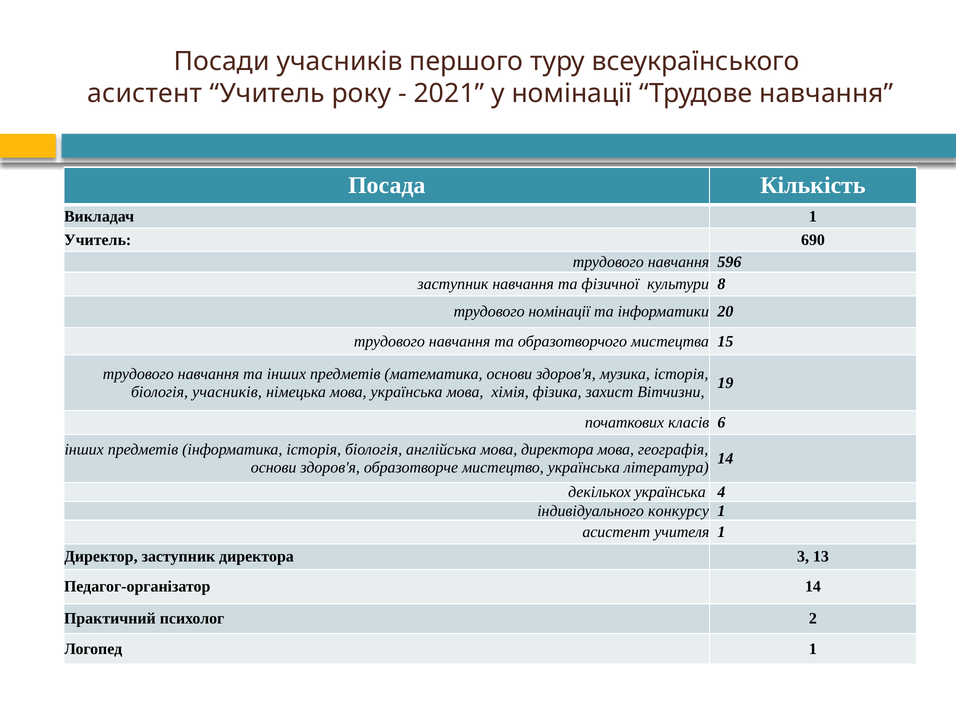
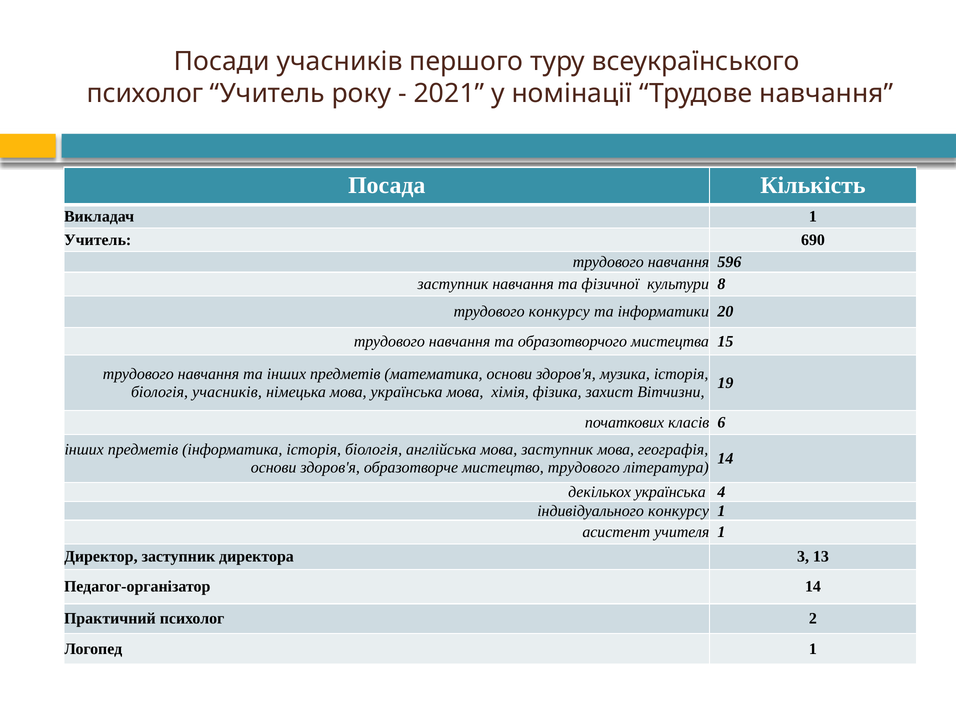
асистент at (145, 93): асистент -> психолог
трудового номінації: номінації -> конкурсу
мова директора: директора -> заступник
мистецтво українська: українська -> трудового
